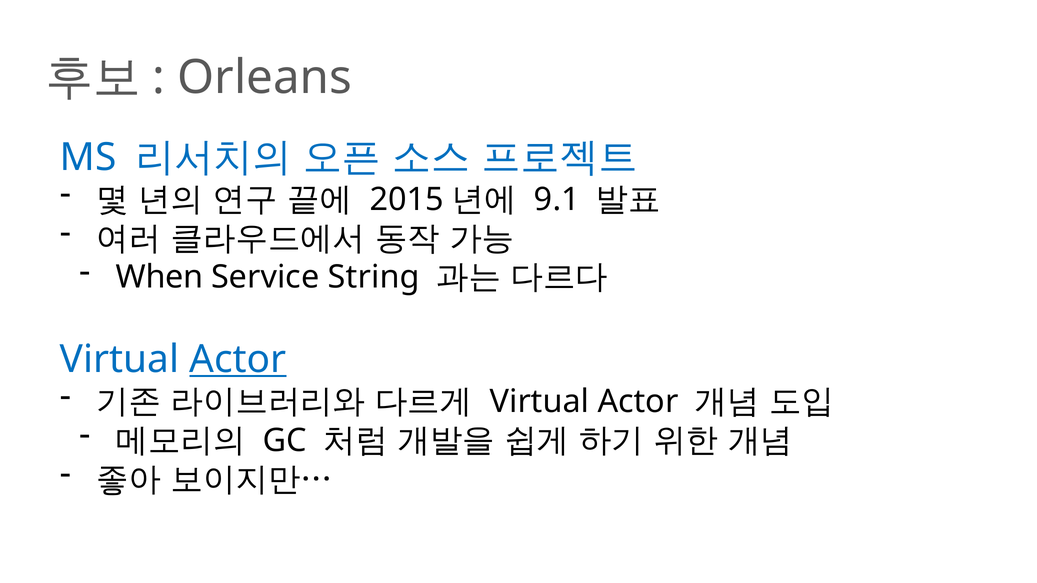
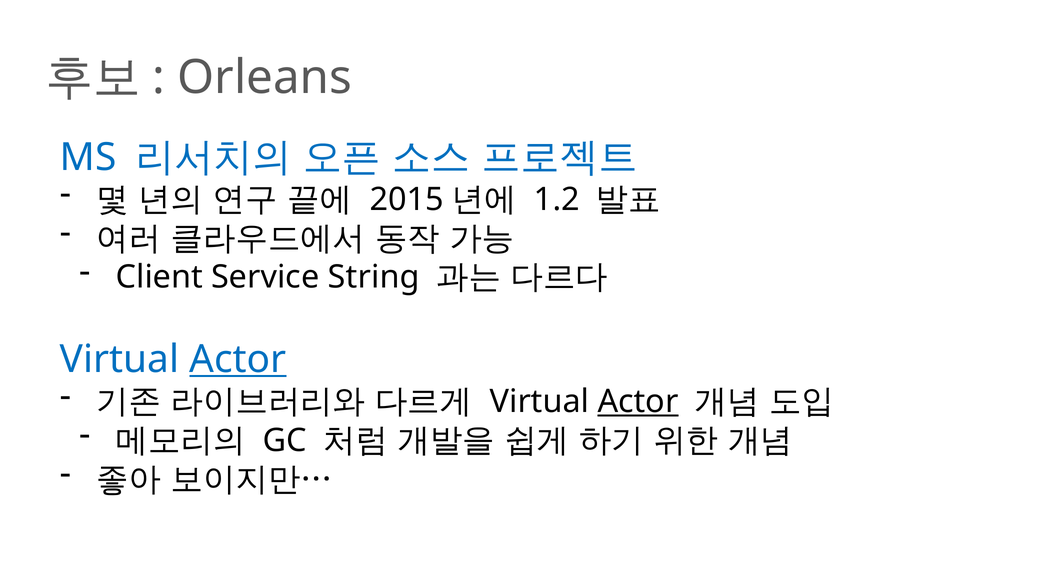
9.1: 9.1 -> 1.2
When: When -> Client
Actor at (638, 402) underline: none -> present
